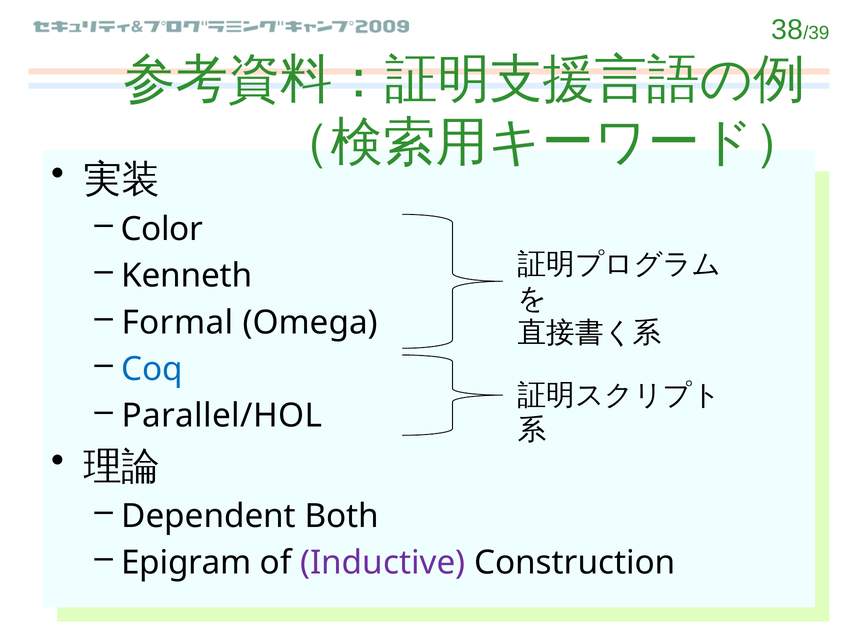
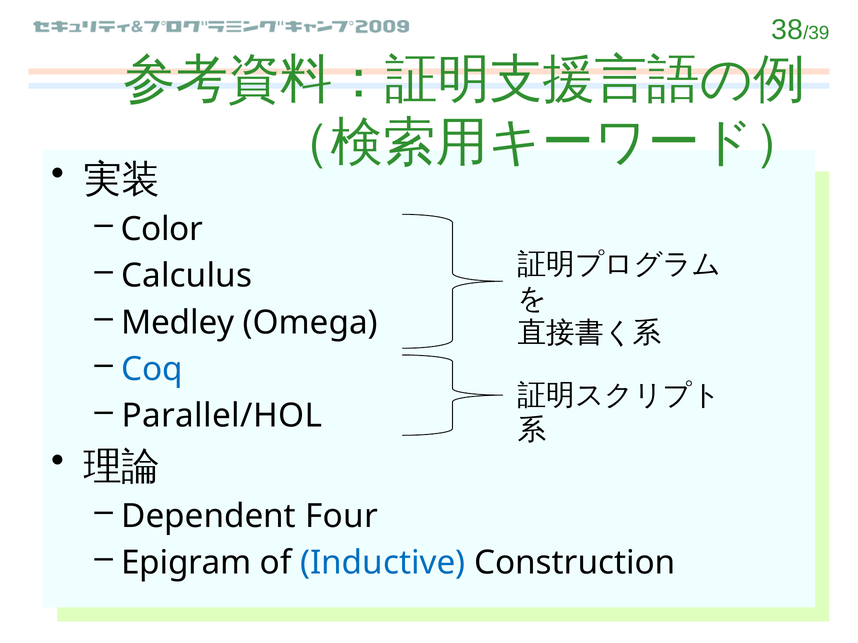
Kenneth: Kenneth -> Calculus
Formal: Formal -> Medley
Both: Both -> Four
Inductive colour: purple -> blue
